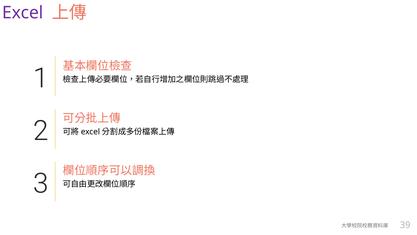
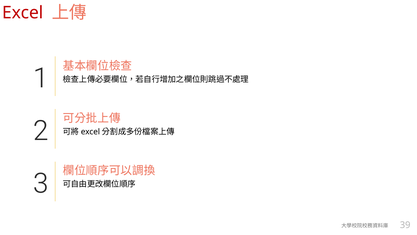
Excel at (23, 13) colour: purple -> red
